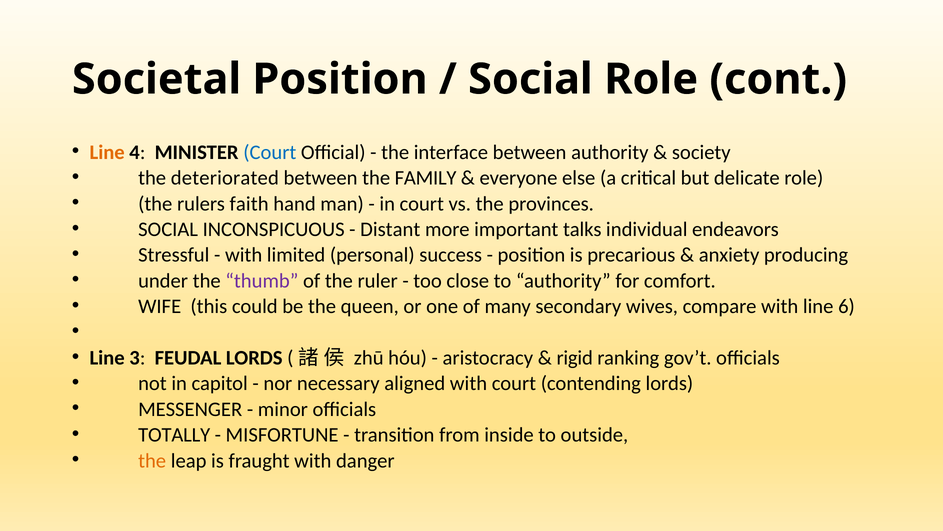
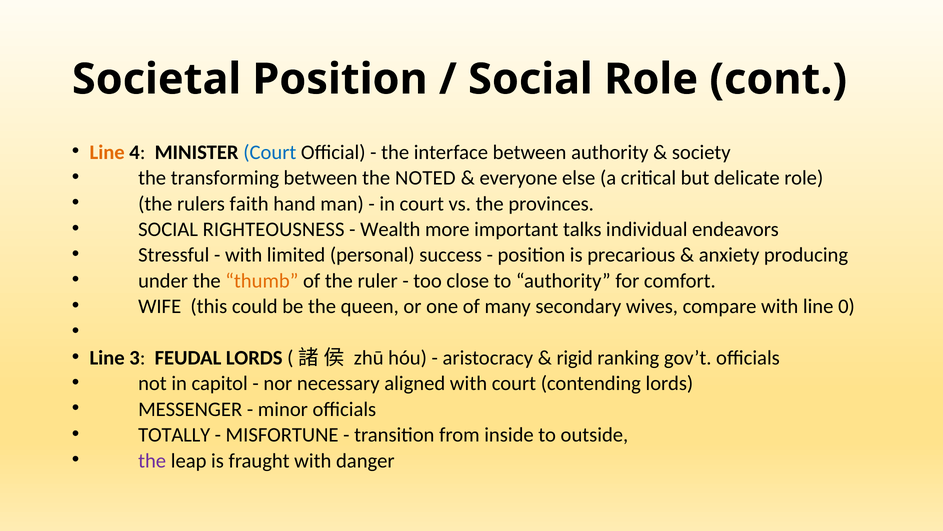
deteriorated: deteriorated -> transforming
FAMILY: FAMILY -> NOTED
INCONSPICUOUS: INCONSPICUOUS -> RIGHTEOUSNESS
Distant: Distant -> Wealth
thumb colour: purple -> orange
6: 6 -> 0
the at (152, 460) colour: orange -> purple
